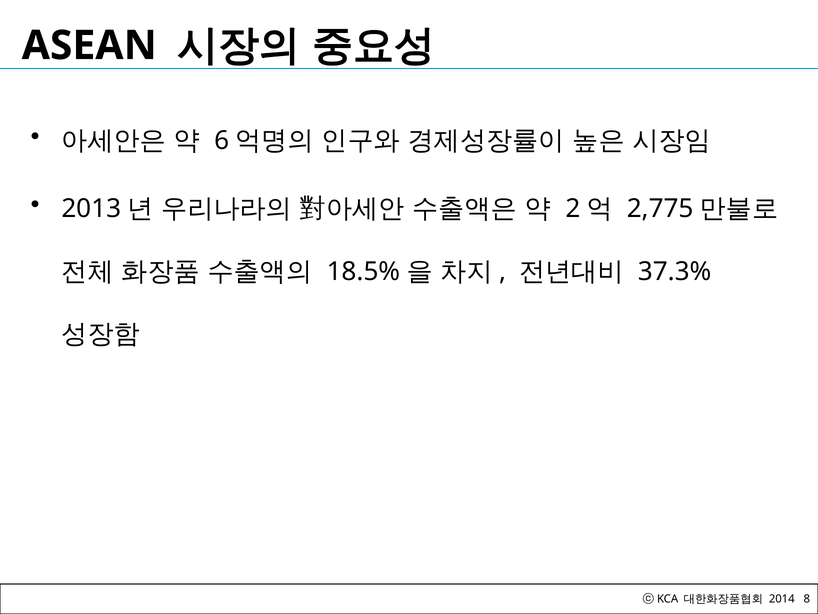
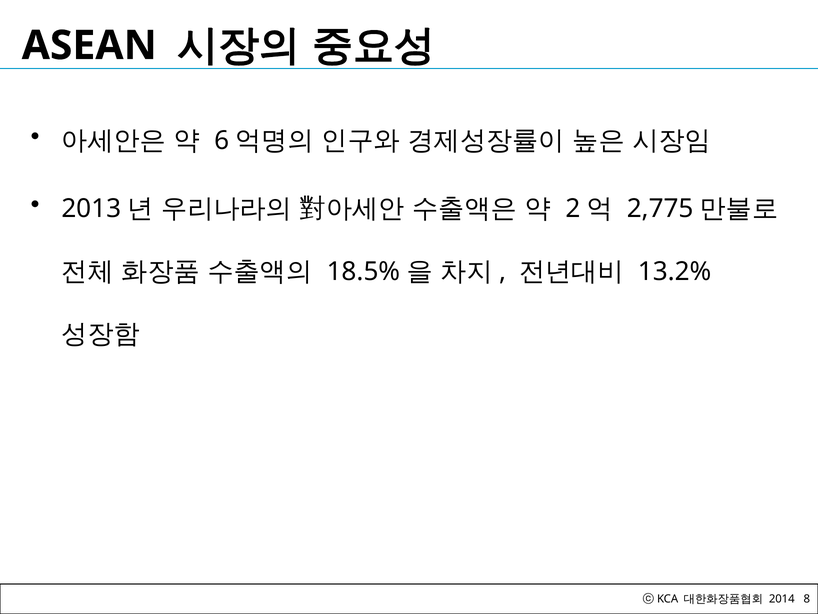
37.3%: 37.3% -> 13.2%
